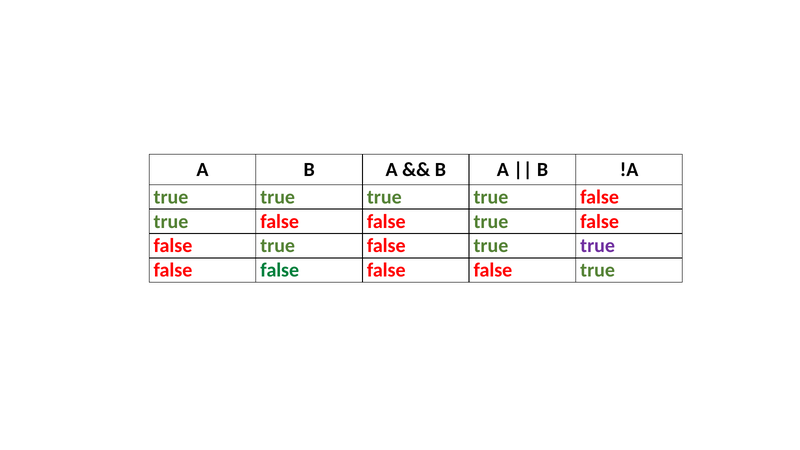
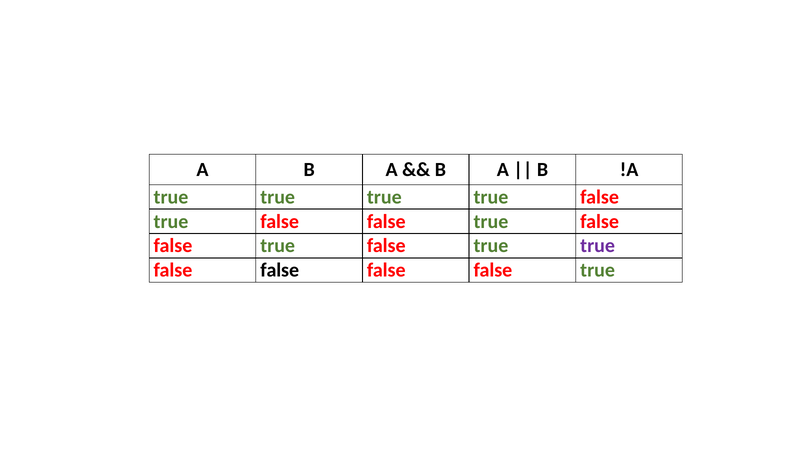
false at (280, 270) colour: green -> black
